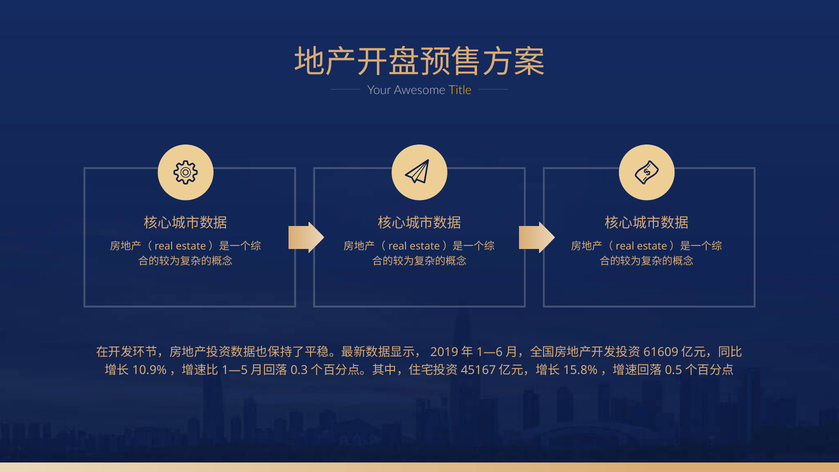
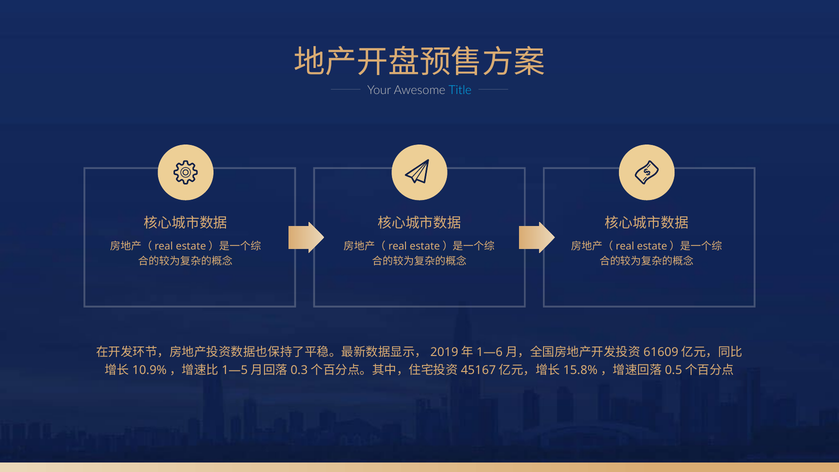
Title colour: yellow -> light blue
